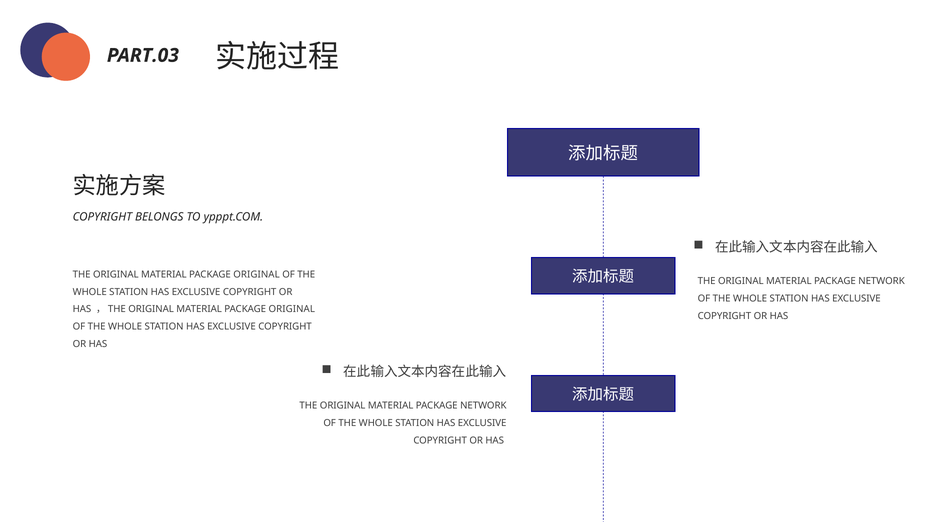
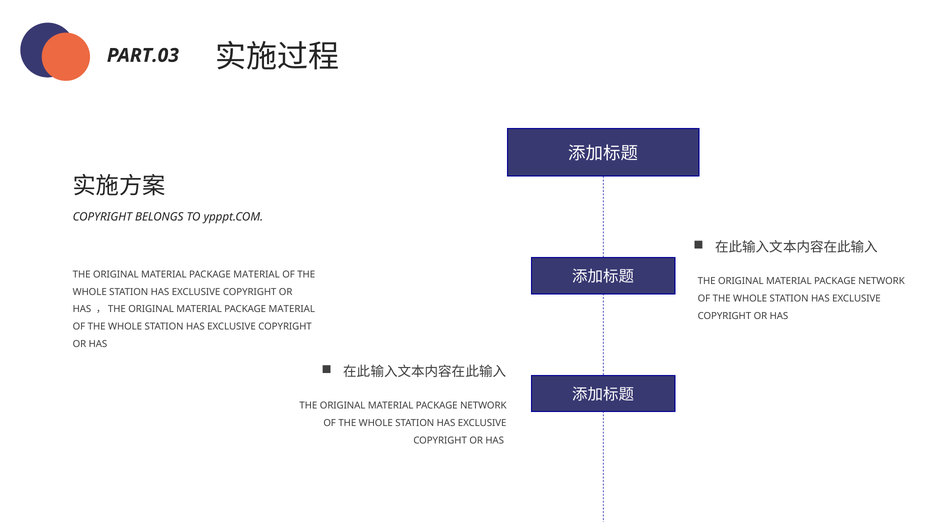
ORIGINAL at (257, 275): ORIGINAL -> MATERIAL
ORIGINAL at (292, 310): ORIGINAL -> MATERIAL
